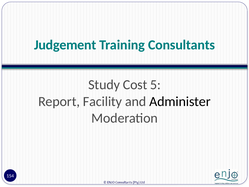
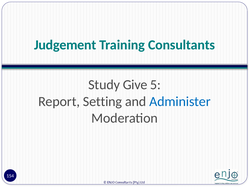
Cost: Cost -> Give
Facility: Facility -> Setting
Administer colour: black -> blue
